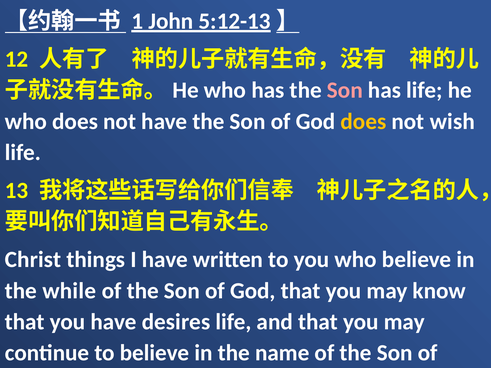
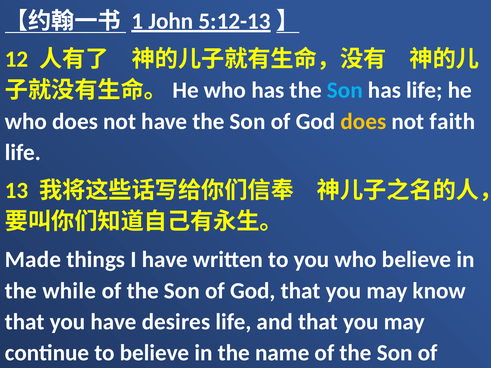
Son at (345, 90) colour: pink -> light blue
wish: wish -> faith
Christ: Christ -> Made
